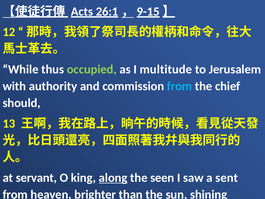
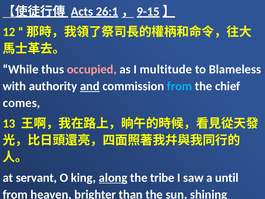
occupied colour: light green -> pink
Jerusalem: Jerusalem -> Blameless
and at (90, 86) underline: none -> present
should: should -> comes
seen: seen -> tribe
sent: sent -> until
